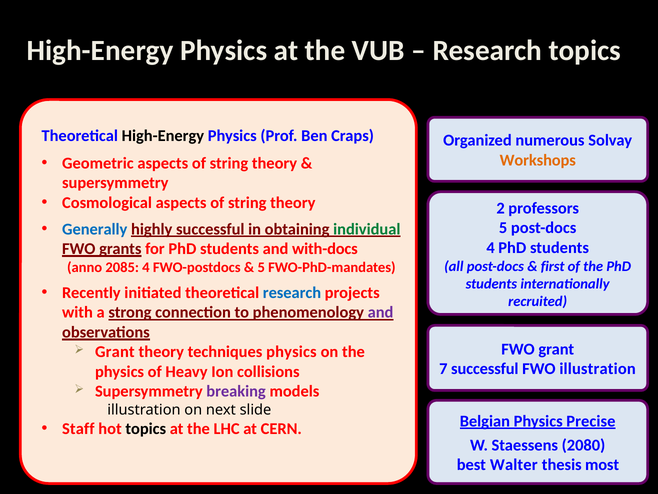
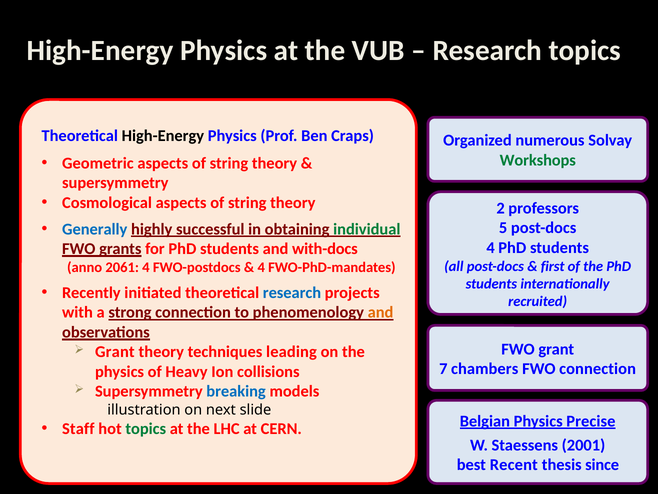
Workshops colour: orange -> green
2085: 2085 -> 2061
5 at (261, 267): 5 -> 4
and at (381, 312) colour: purple -> orange
techniques physics: physics -> leading
7 successful: successful -> chambers
FWO illustration: illustration -> connection
breaking colour: purple -> blue
topics at (146, 428) colour: black -> green
2080: 2080 -> 2001
Walter: Walter -> Recent
most: most -> since
